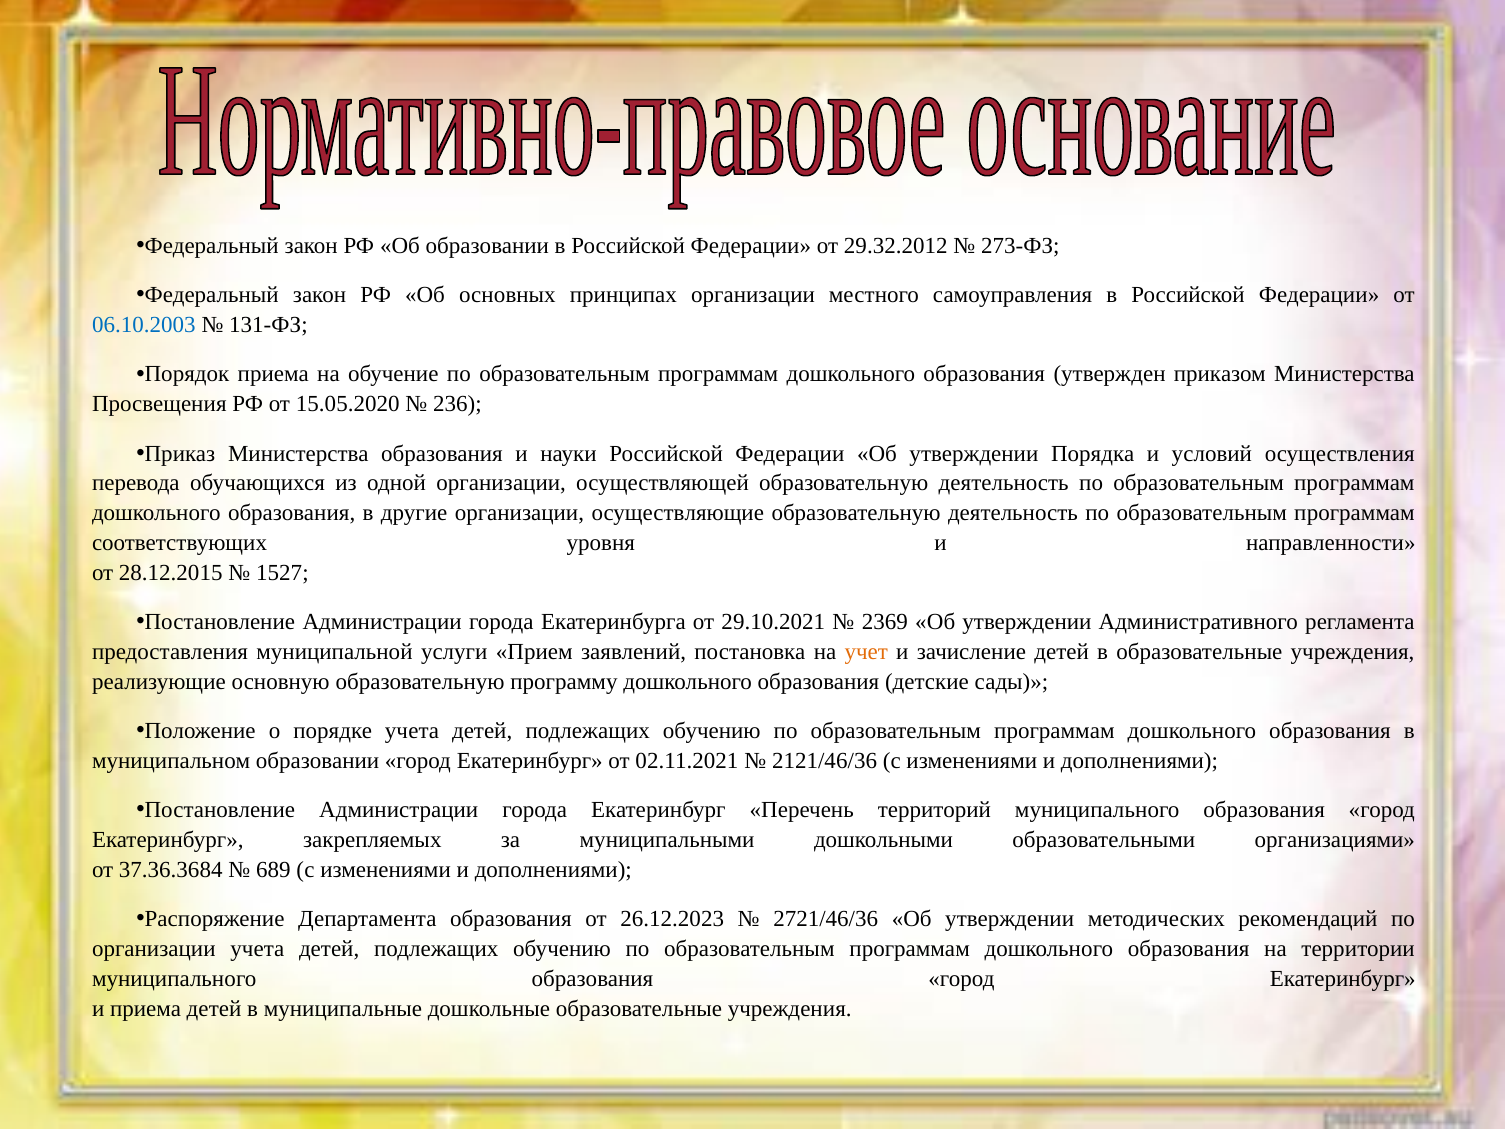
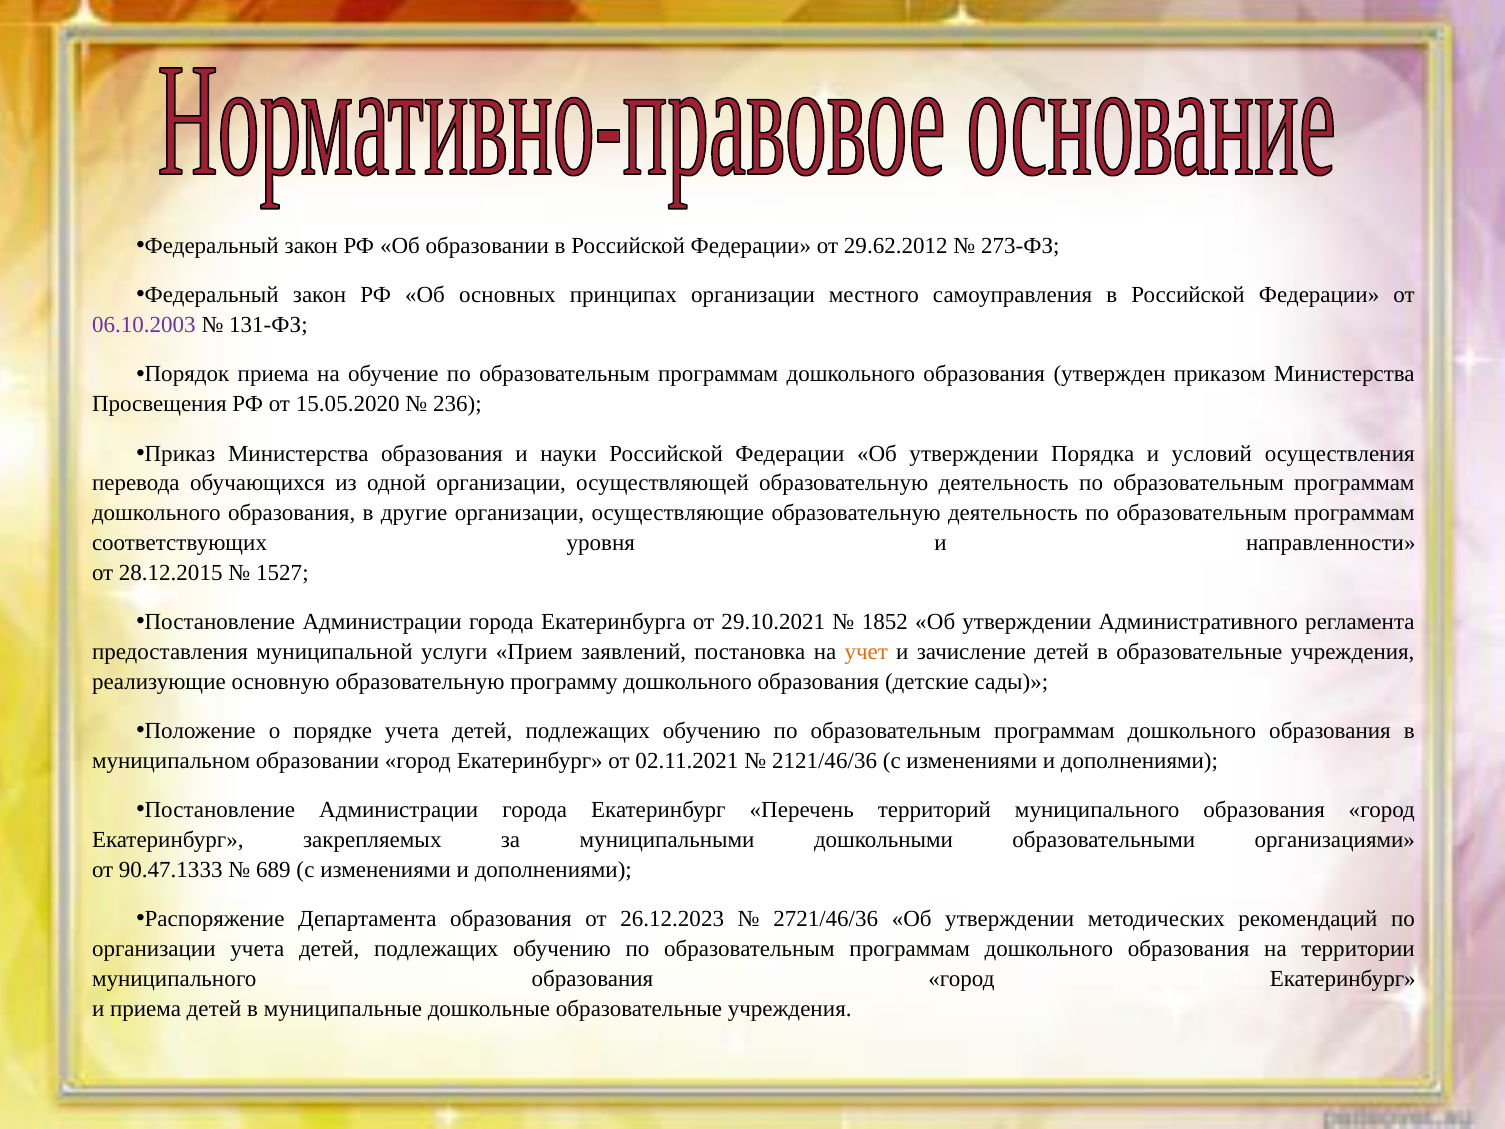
29.32.2012: 29.32.2012 -> 29.62.2012
06.10.2003 colour: blue -> purple
2369: 2369 -> 1852
37.36.3684: 37.36.3684 -> 90.47.1333
